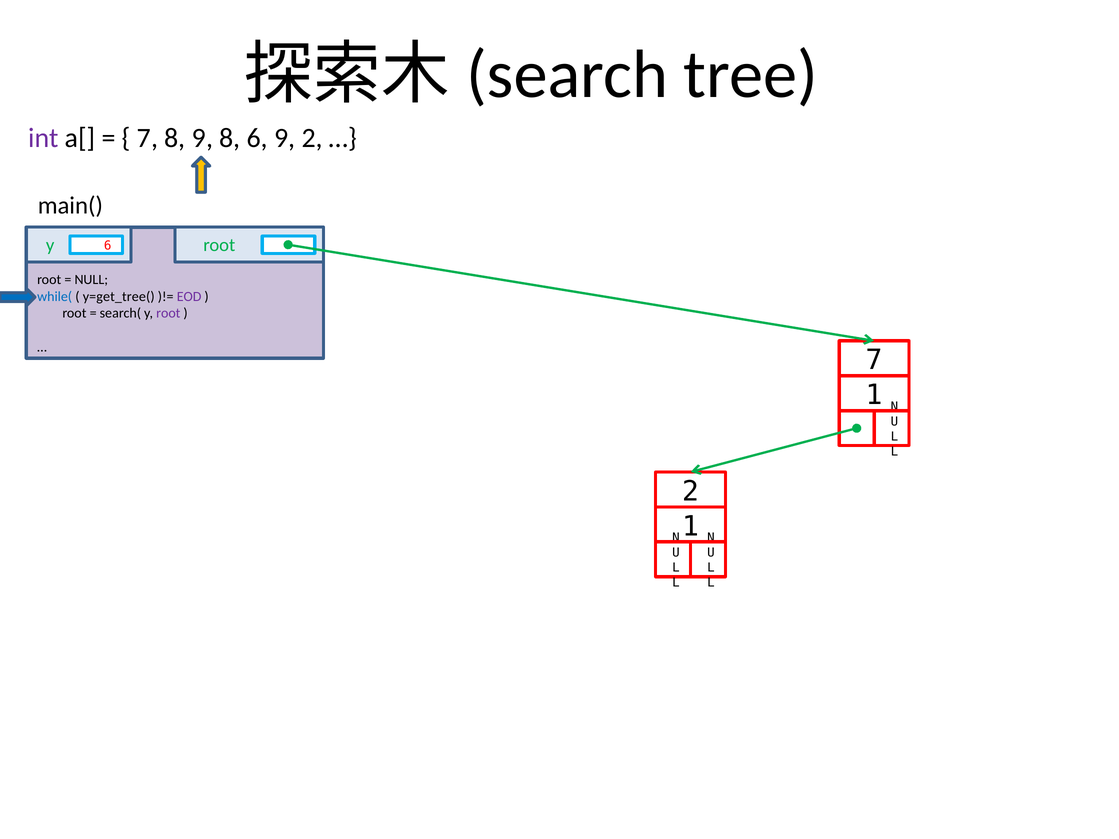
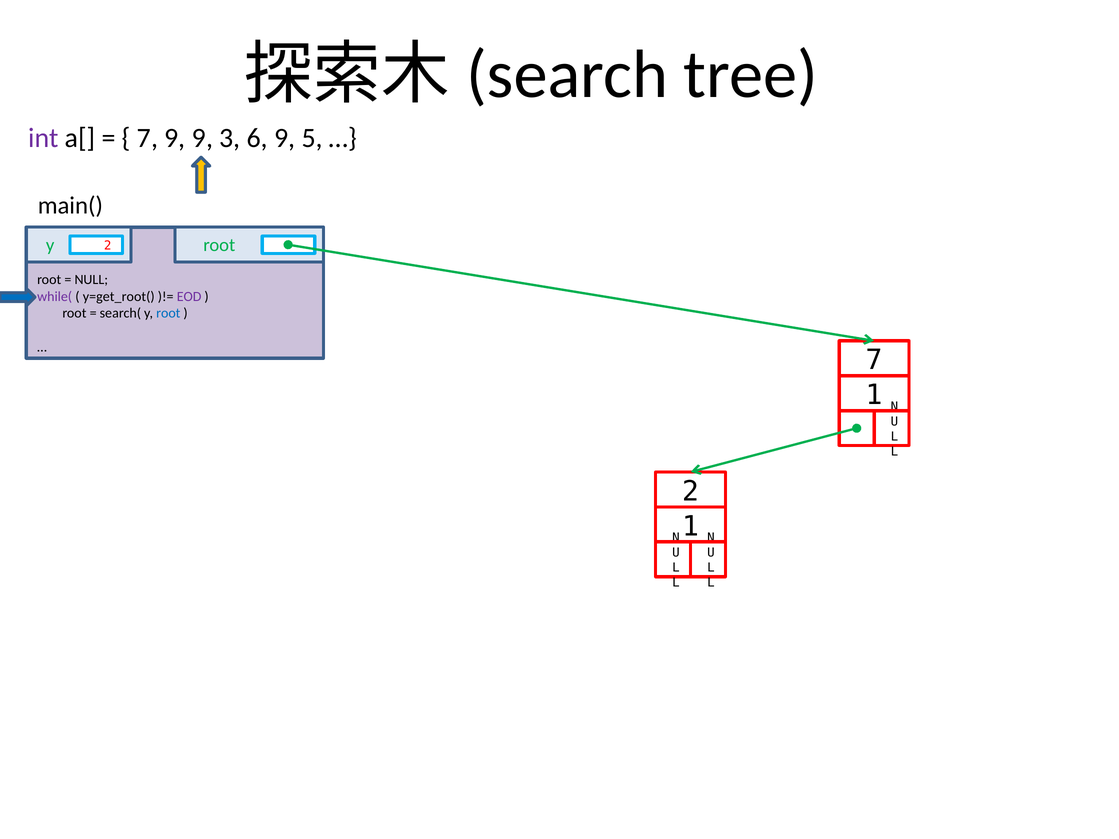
7 8: 8 -> 9
9 8: 8 -> 3
9 2: 2 -> 5
y 6: 6 -> 2
while( colour: blue -> purple
y=get_tree(: y=get_tree( -> y=get_root(
root at (168, 313) colour: purple -> blue
